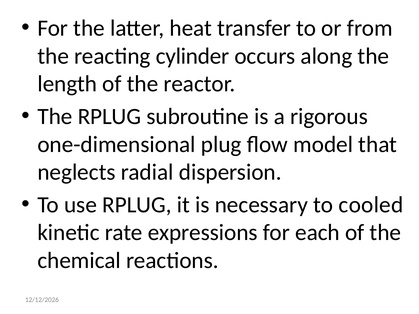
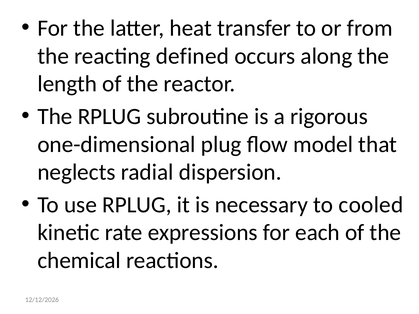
cylinder: cylinder -> defined
